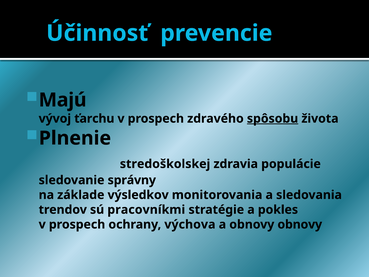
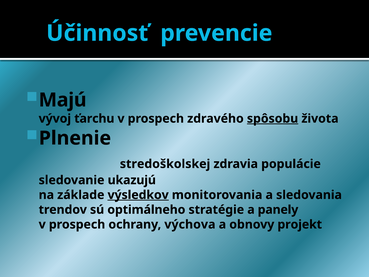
správny: správny -> ukazujú
výsledkov underline: none -> present
pracovníkmi: pracovníkmi -> optimálneho
pokles: pokles -> panely
obnovy obnovy: obnovy -> projekt
